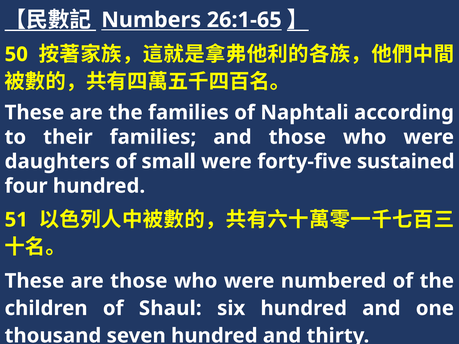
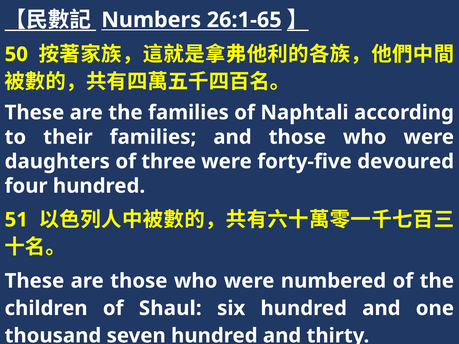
small: small -> three
sustained: sustained -> devoured
